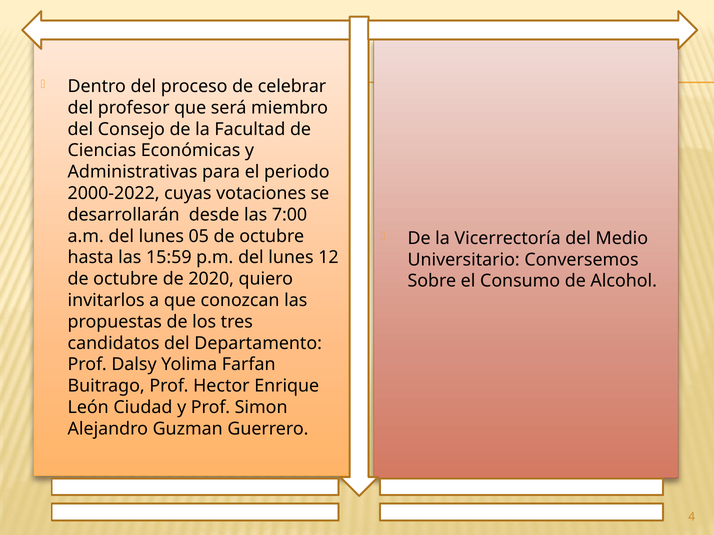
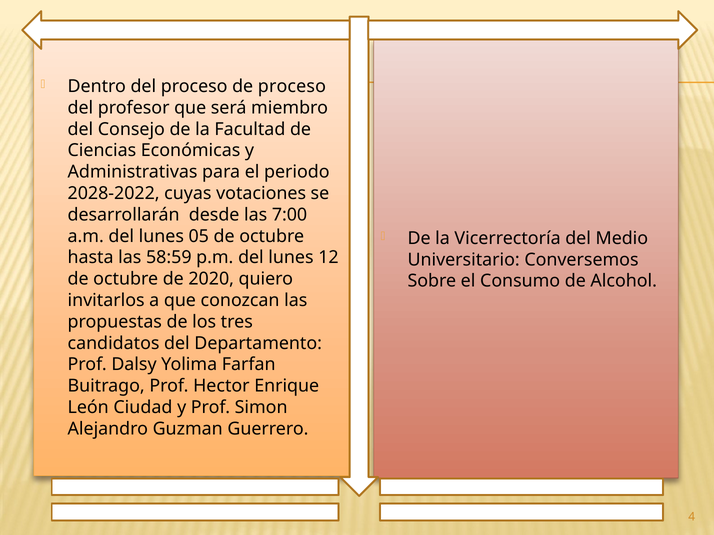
de celebrar: celebrar -> proceso
2000-2022: 2000-2022 -> 2028-2022
15:59: 15:59 -> 58:59
